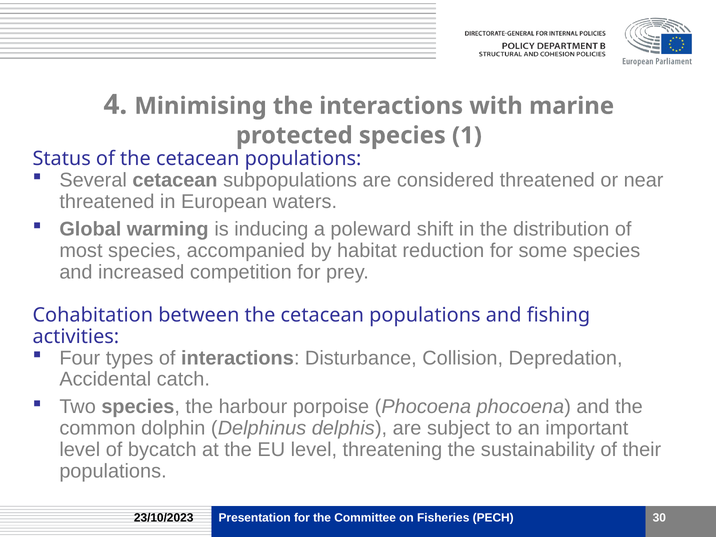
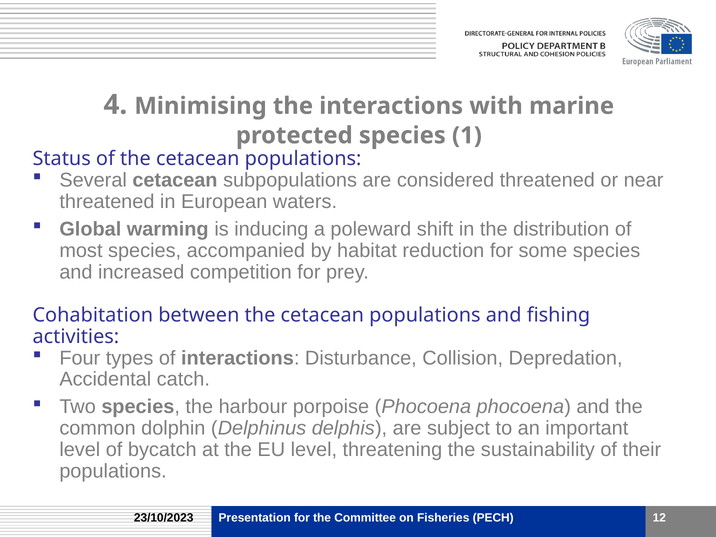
30: 30 -> 12
